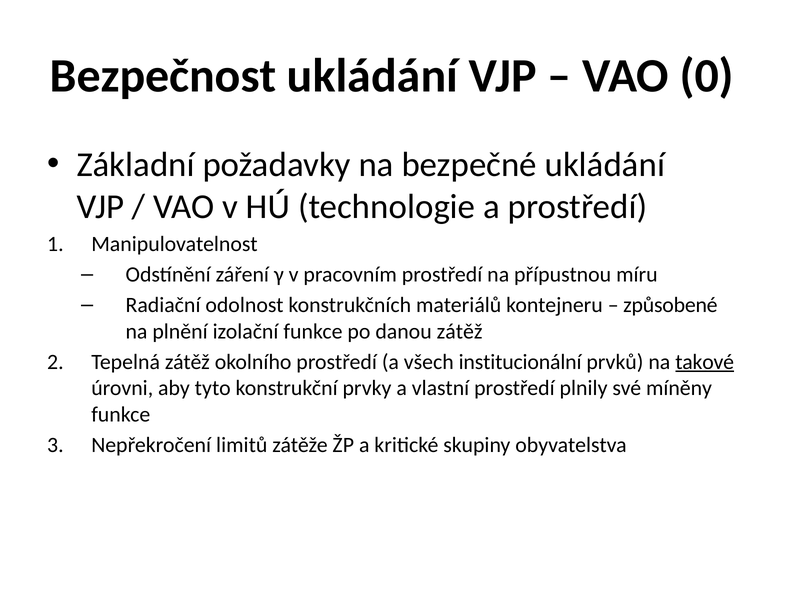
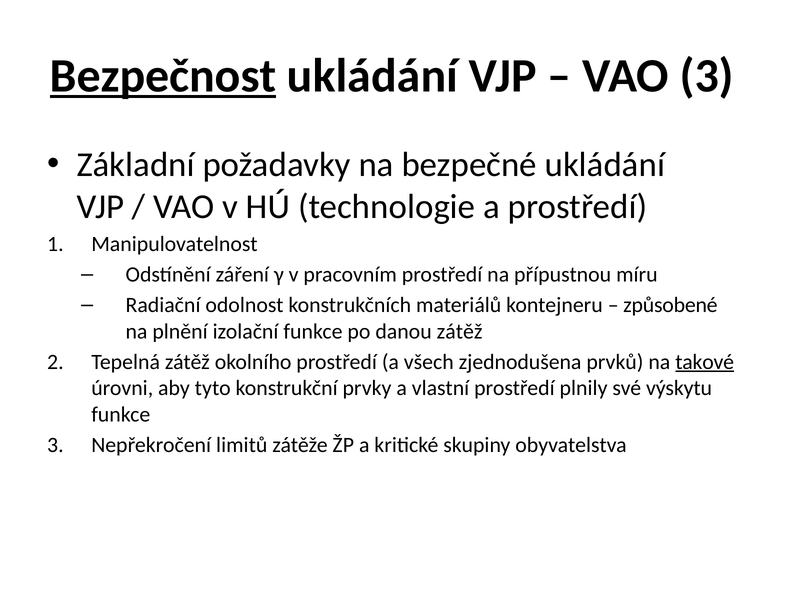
Bezpečnost underline: none -> present
VAO 0: 0 -> 3
institucionální: institucionální -> zjednodušena
míněny: míněny -> výskytu
